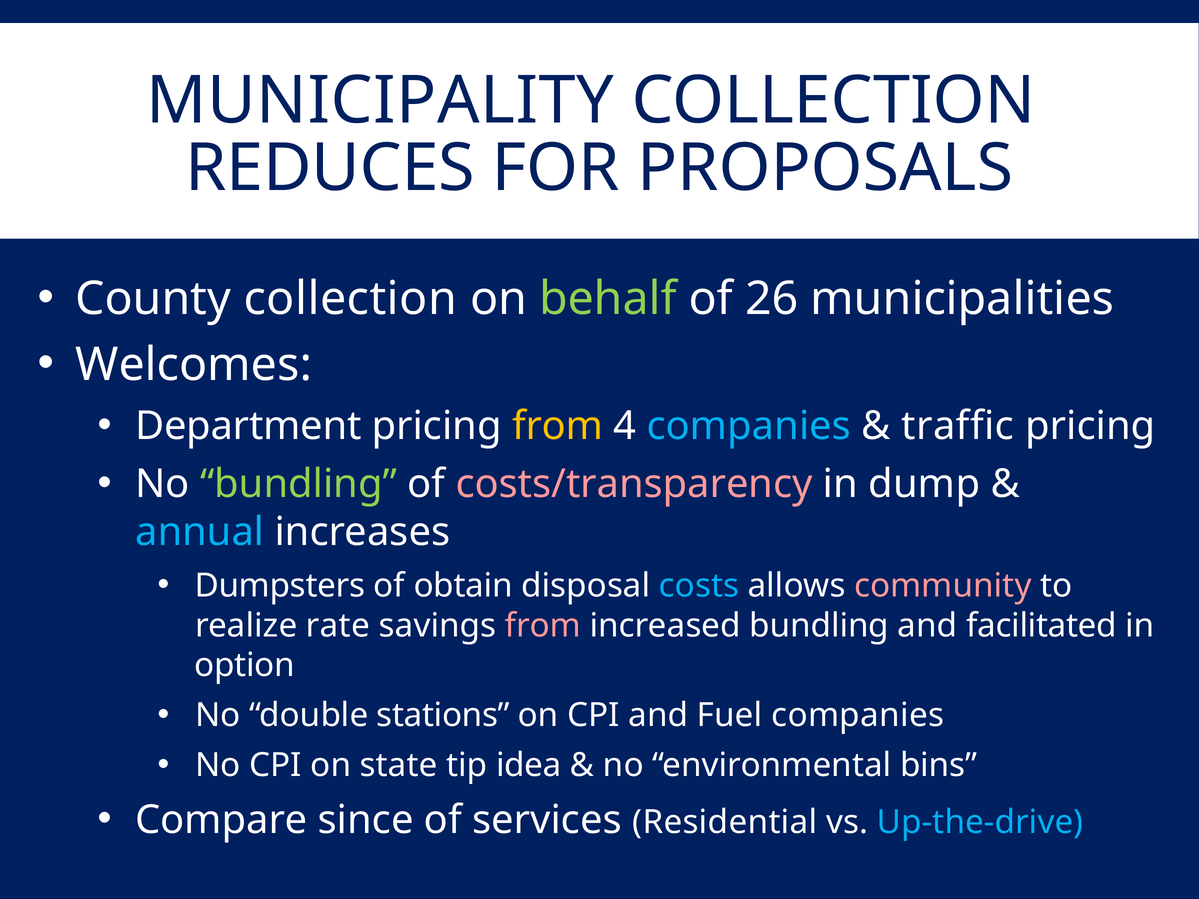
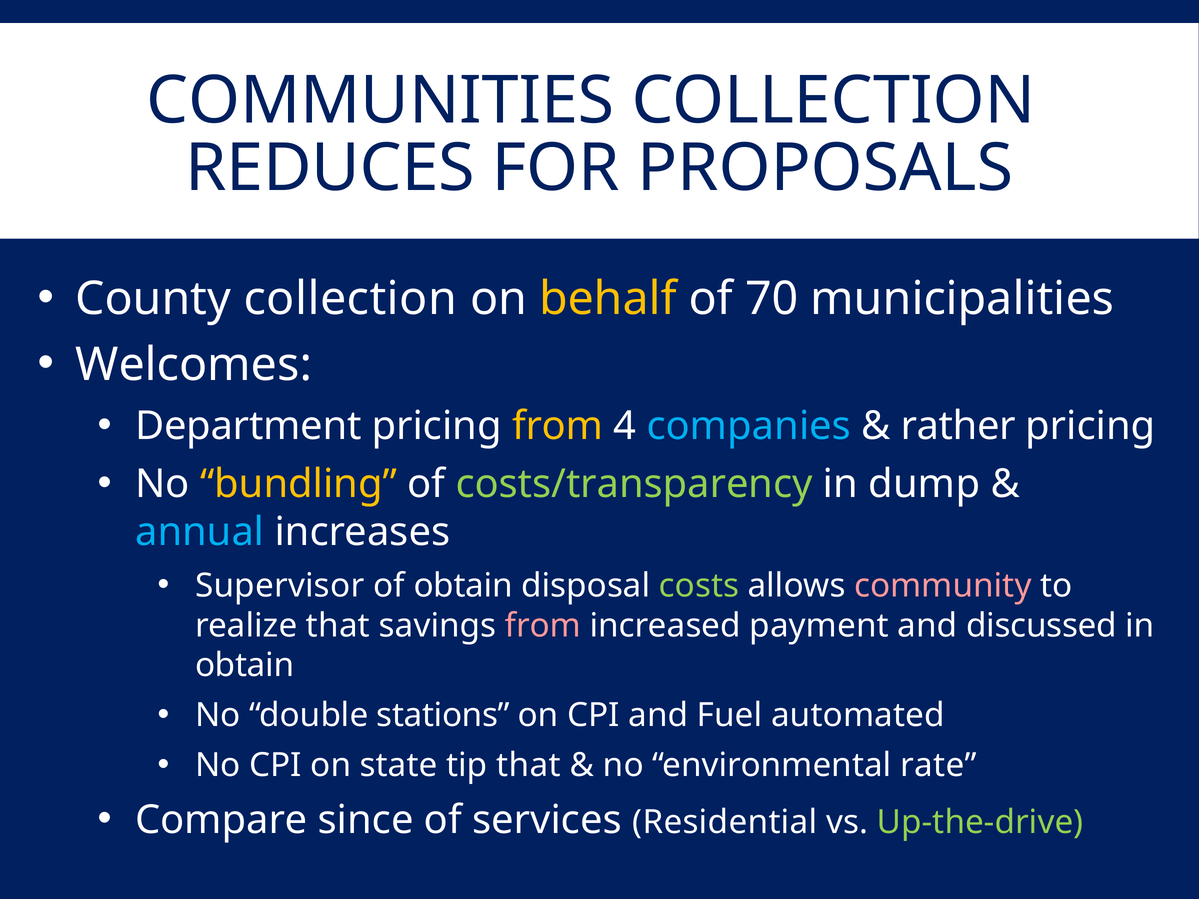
MUNICIPALITY: MUNICIPALITY -> COMMUNITIES
behalf colour: light green -> yellow
26: 26 -> 70
traffic: traffic -> rather
bundling at (298, 484) colour: light green -> yellow
costs/transparency colour: pink -> light green
Dumpsters: Dumpsters -> Supervisor
costs colour: light blue -> light green
realize rate: rate -> that
increased bundling: bundling -> payment
facilitated: facilitated -> discussed
option at (245, 666): option -> obtain
Fuel companies: companies -> automated
tip idea: idea -> that
bins: bins -> rate
Up-the-drive colour: light blue -> light green
